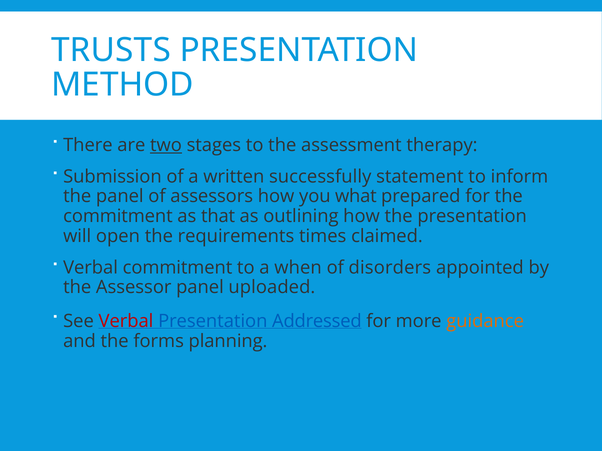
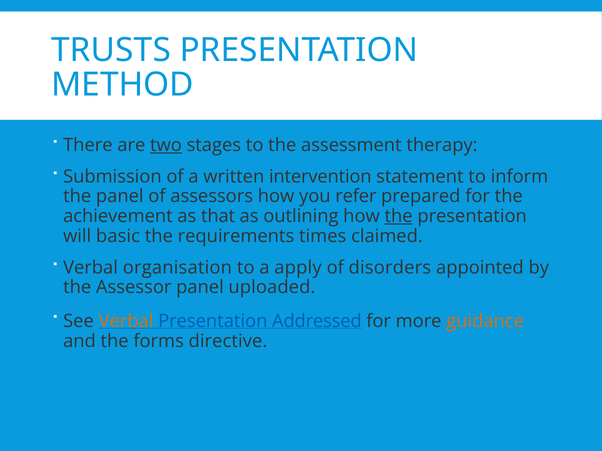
successfully: successfully -> intervention
what: what -> refer
commitment at (118, 216): commitment -> achievement
the at (399, 216) underline: none -> present
open: open -> basic
Verbal commitment: commitment -> organisation
when: when -> apply
Verbal at (126, 321) colour: red -> orange
planning: planning -> directive
